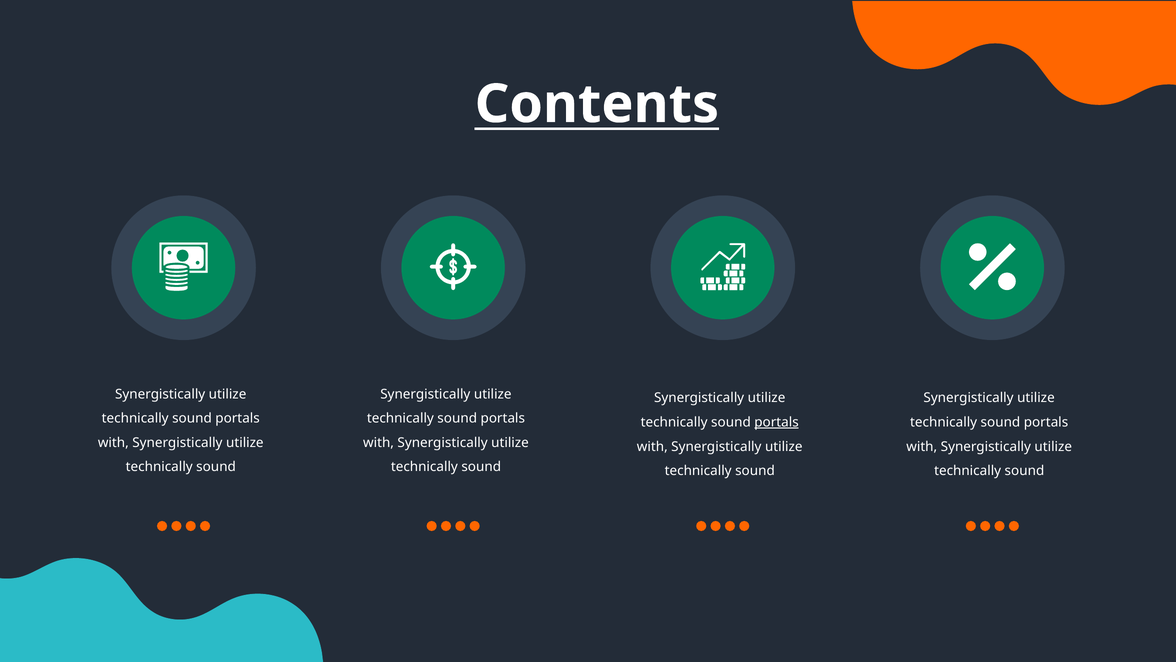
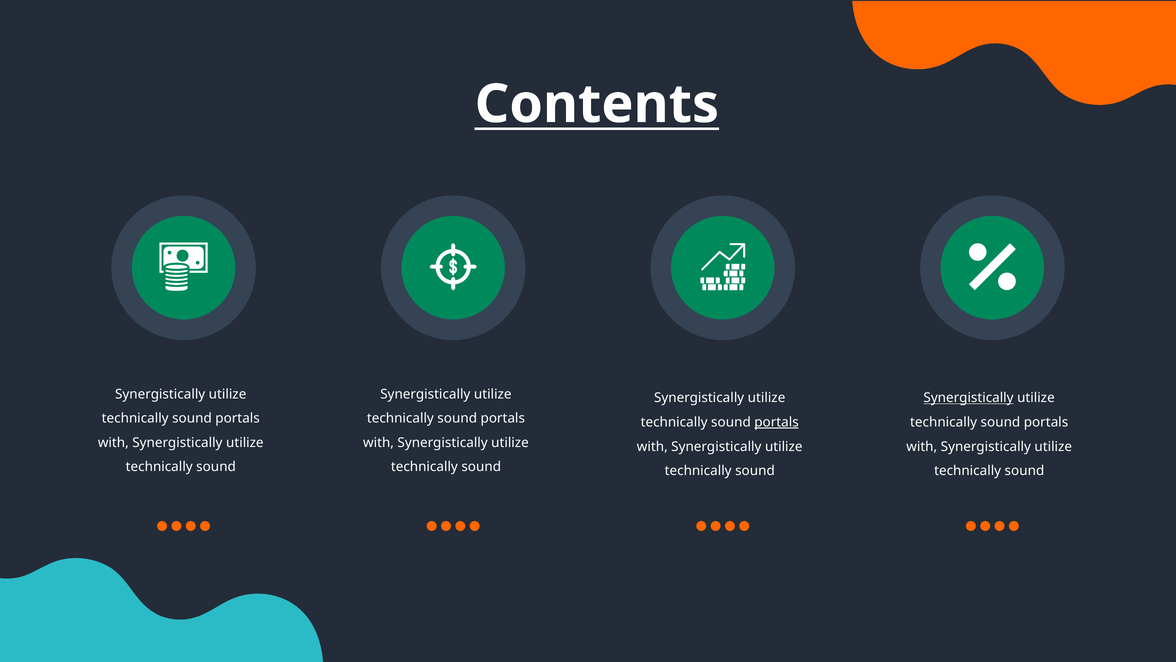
Synergistically at (969, 398) underline: none -> present
